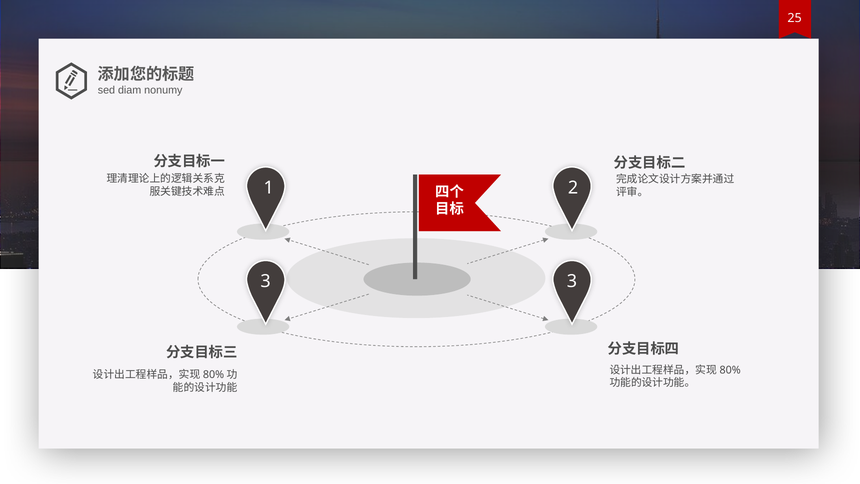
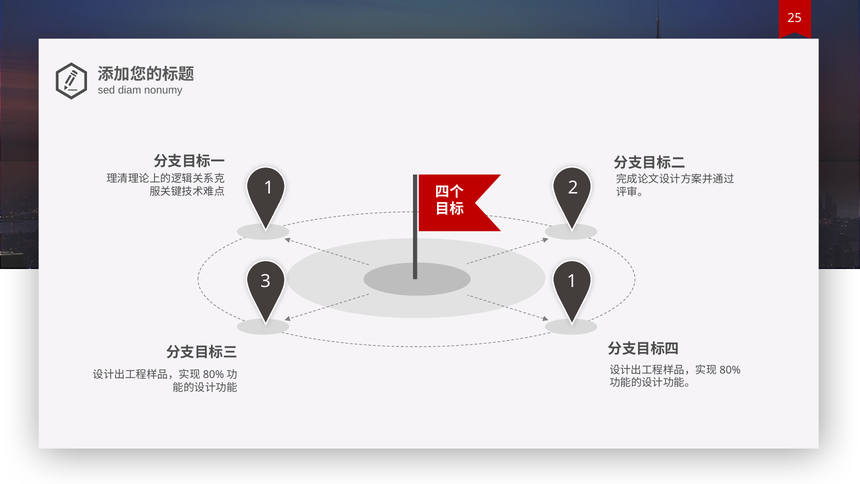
3 3: 3 -> 1
